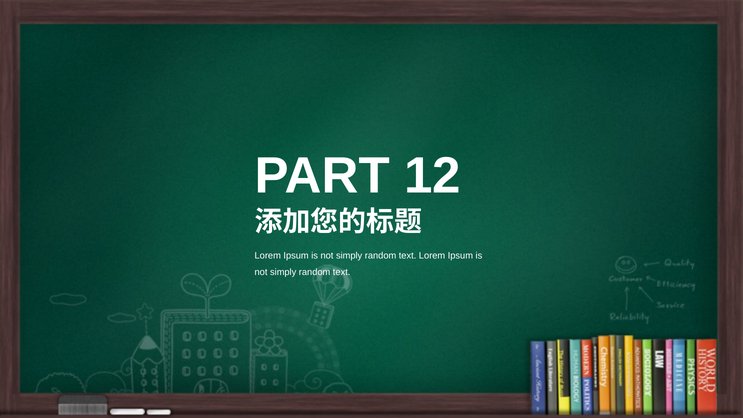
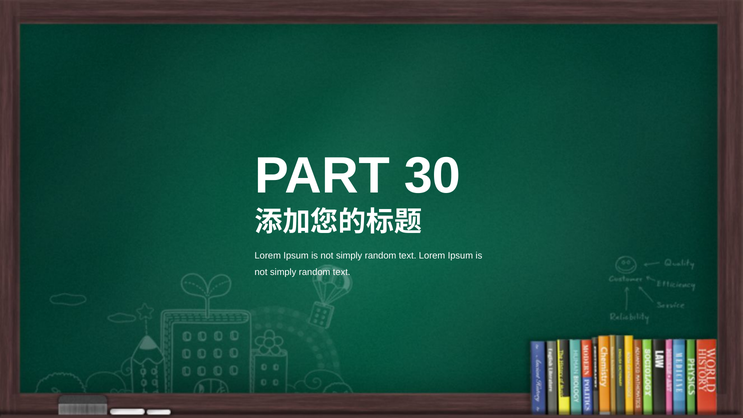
12: 12 -> 30
